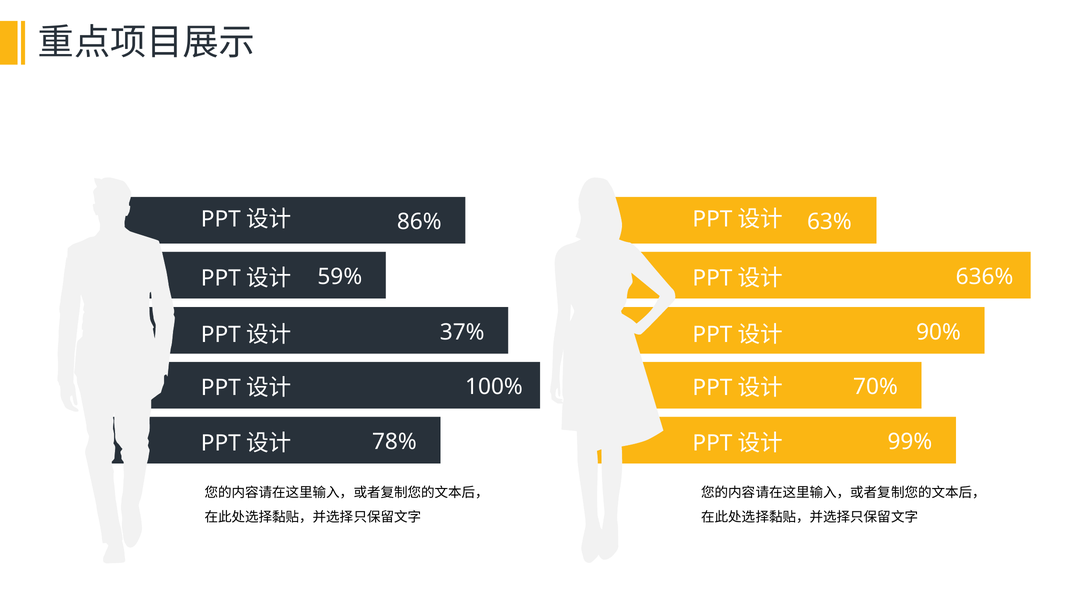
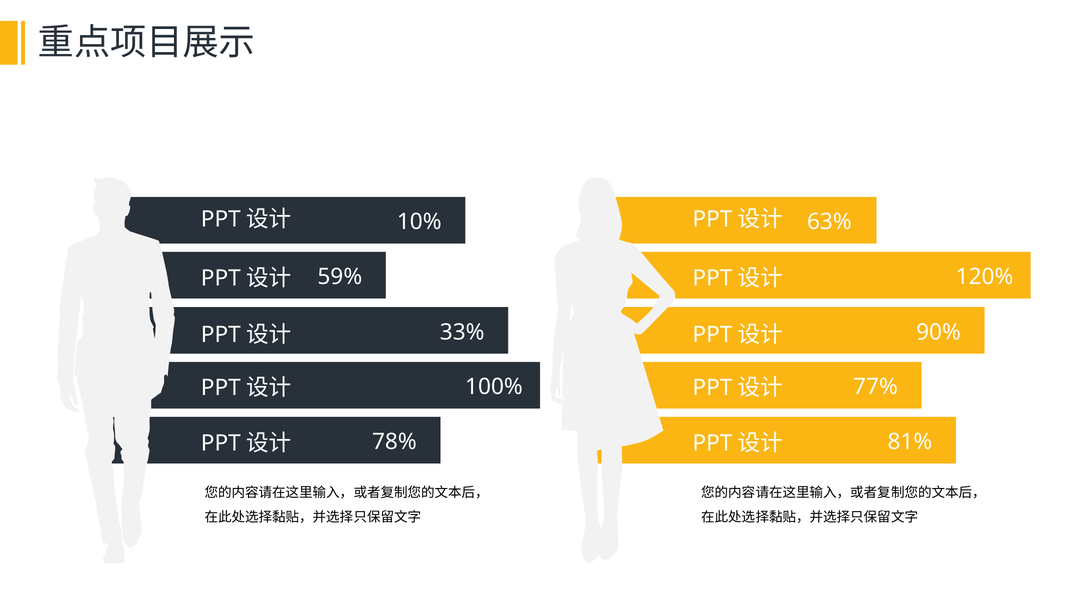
86%: 86% -> 10%
636%: 636% -> 120%
37%: 37% -> 33%
70%: 70% -> 77%
99%: 99% -> 81%
